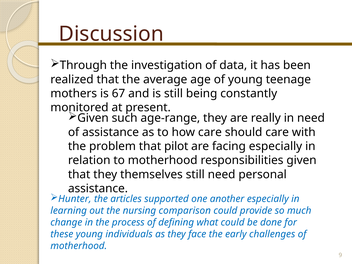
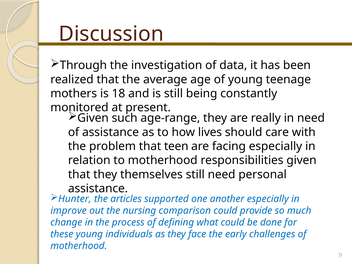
67: 67 -> 18
how care: care -> lives
pilot: pilot -> teen
learning: learning -> improve
